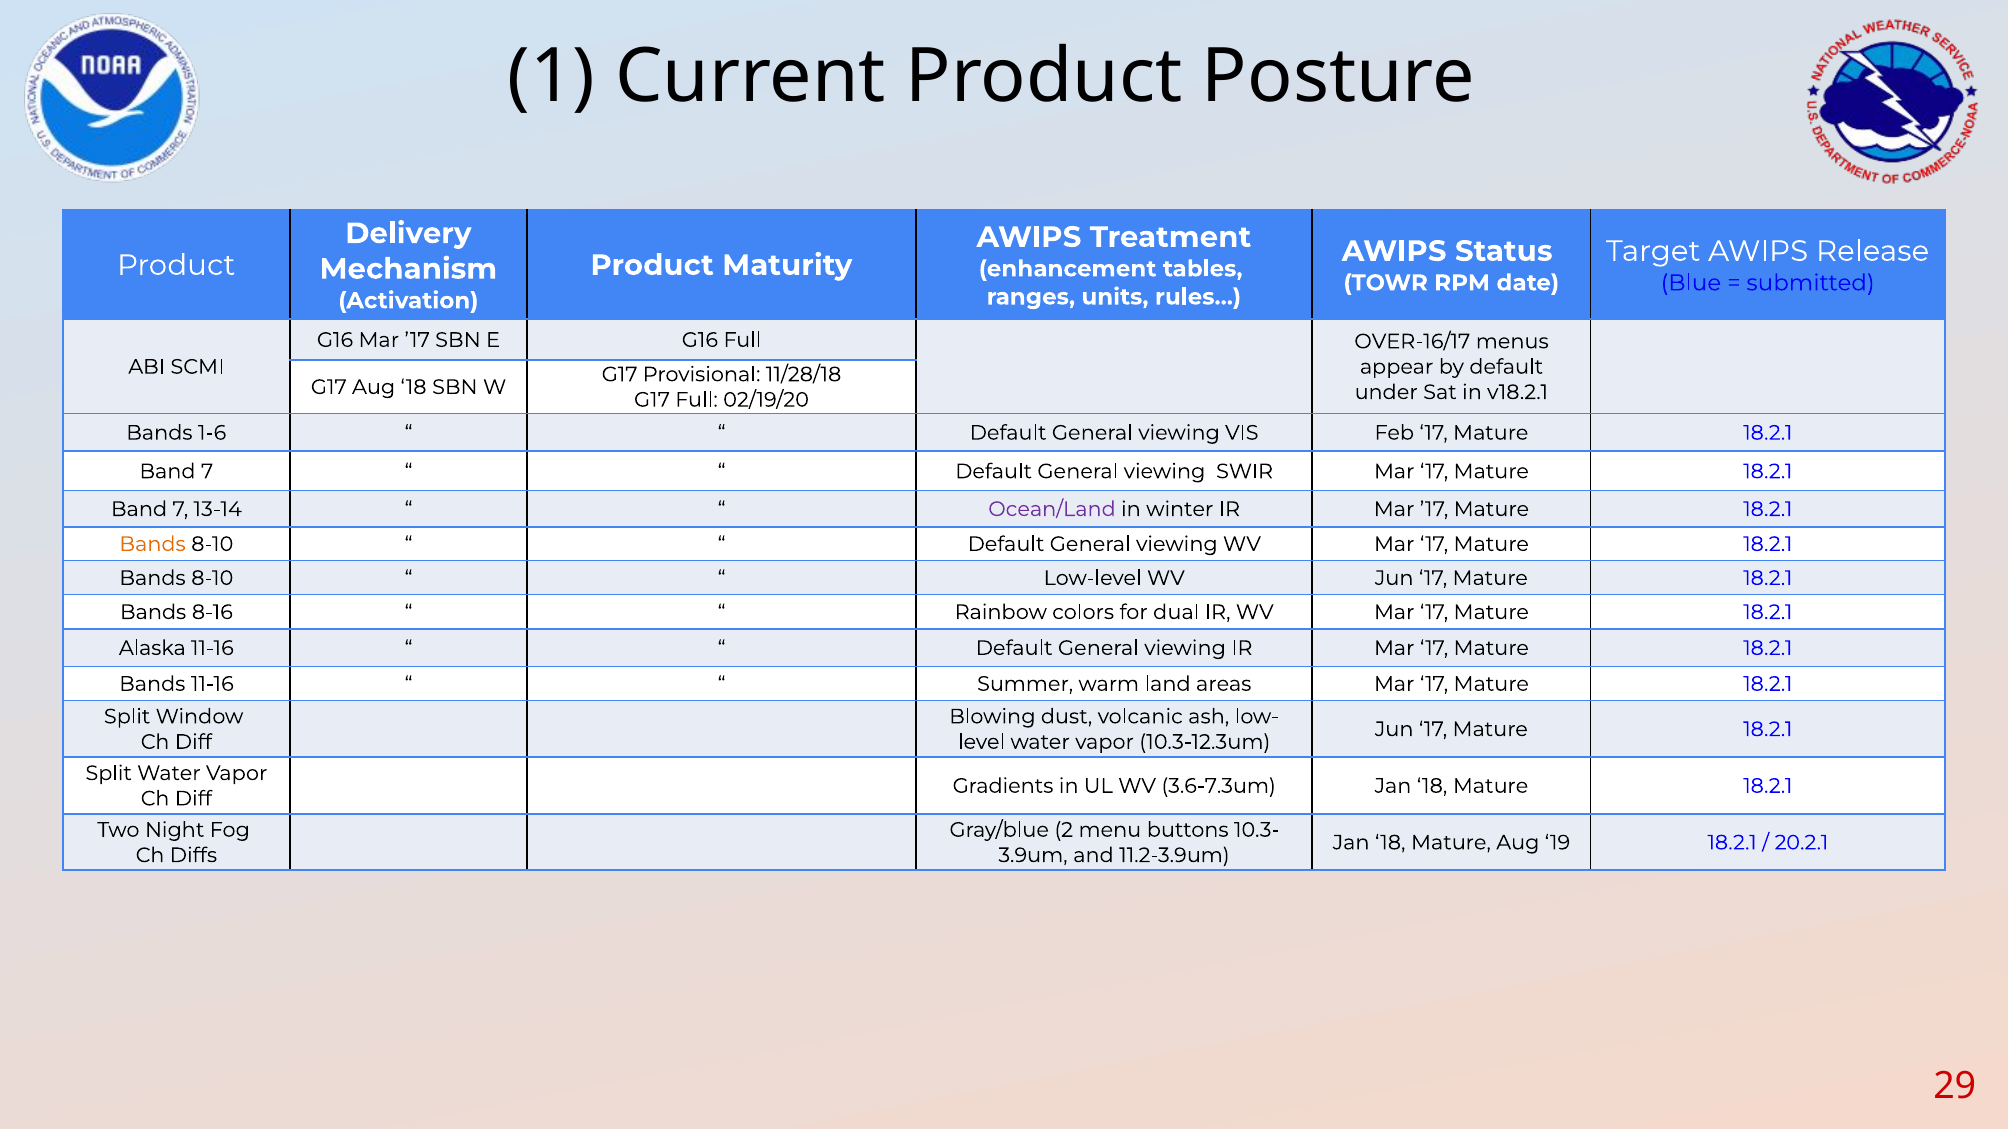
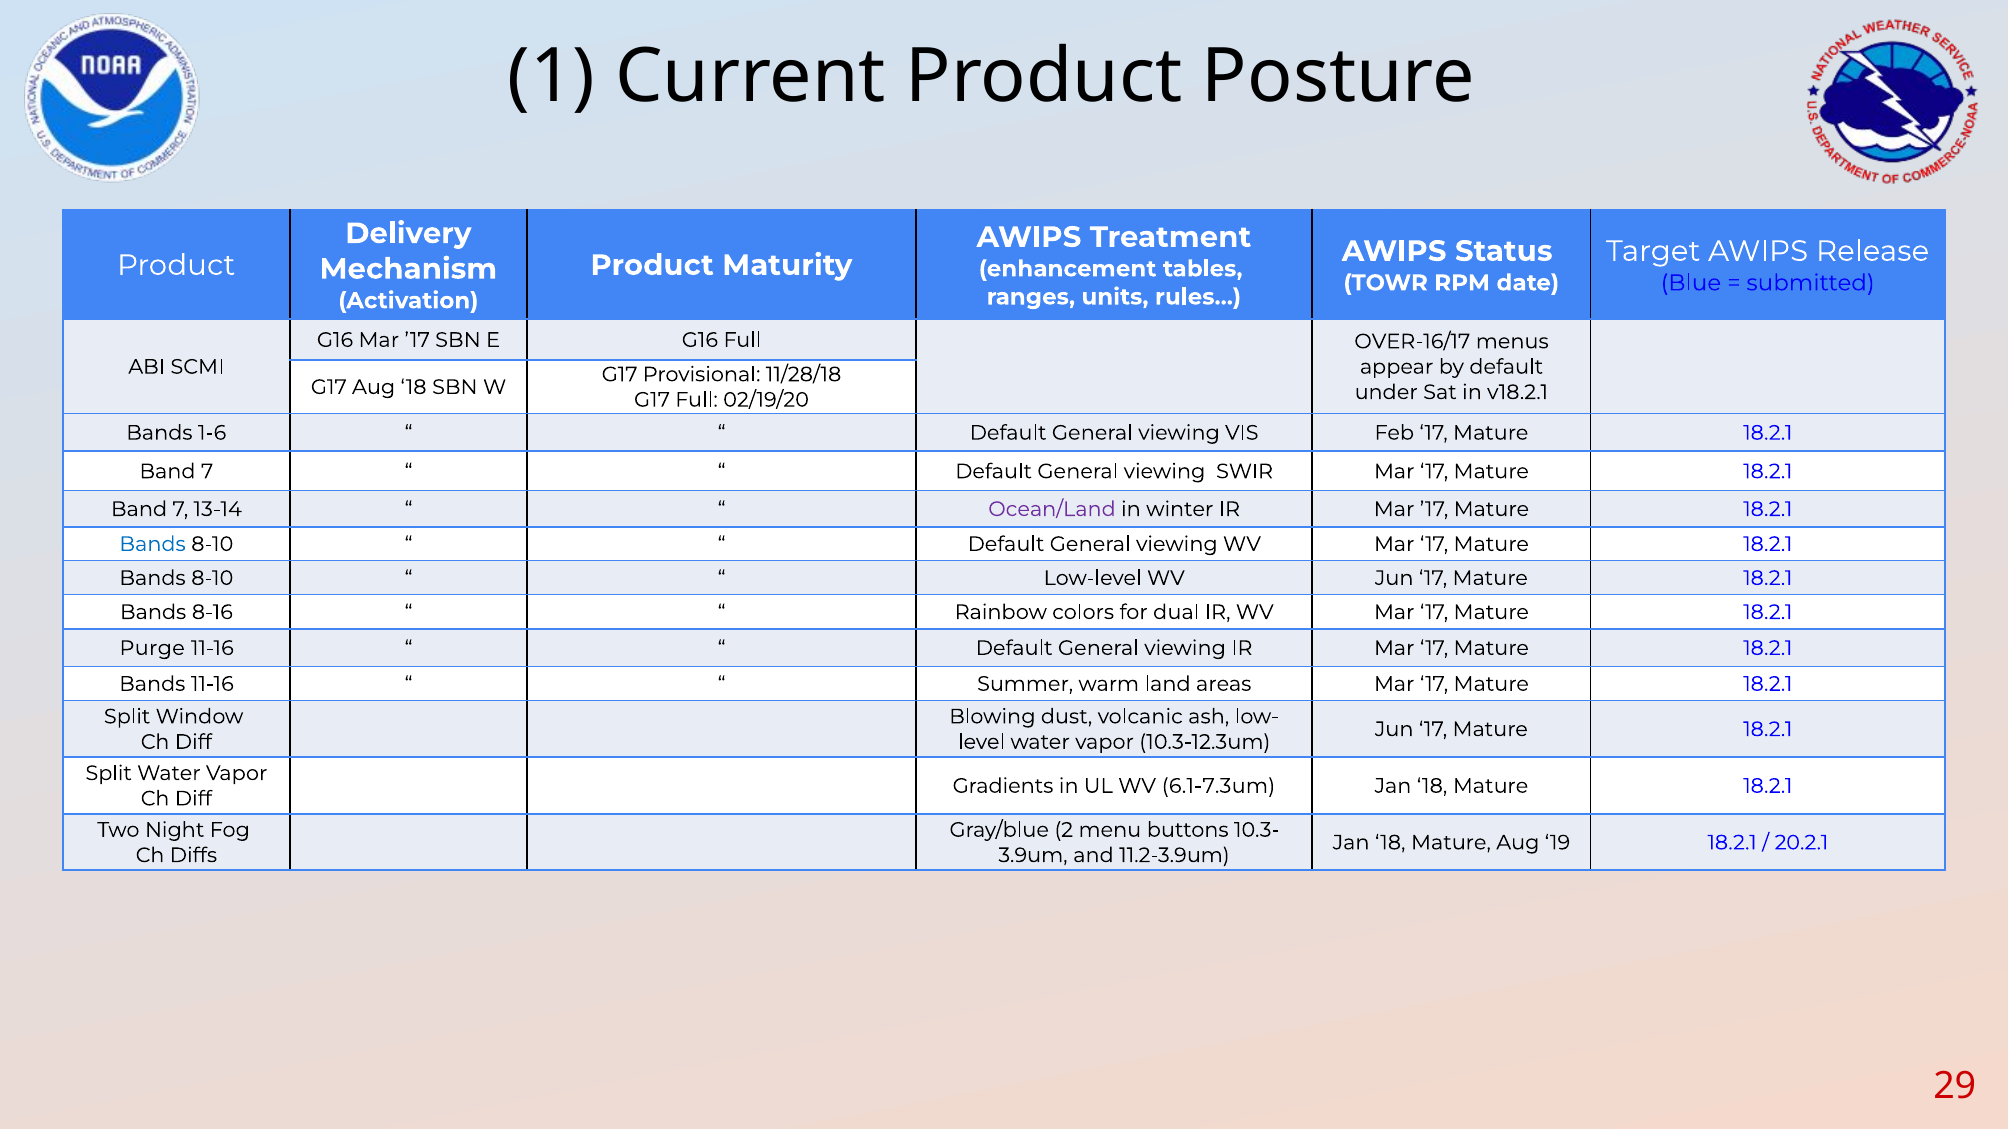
Bands at (153, 544) colour: orange -> blue
Alaska: Alaska -> Purge
3.6-7.3um: 3.6-7.3um -> 6.1-7.3um
